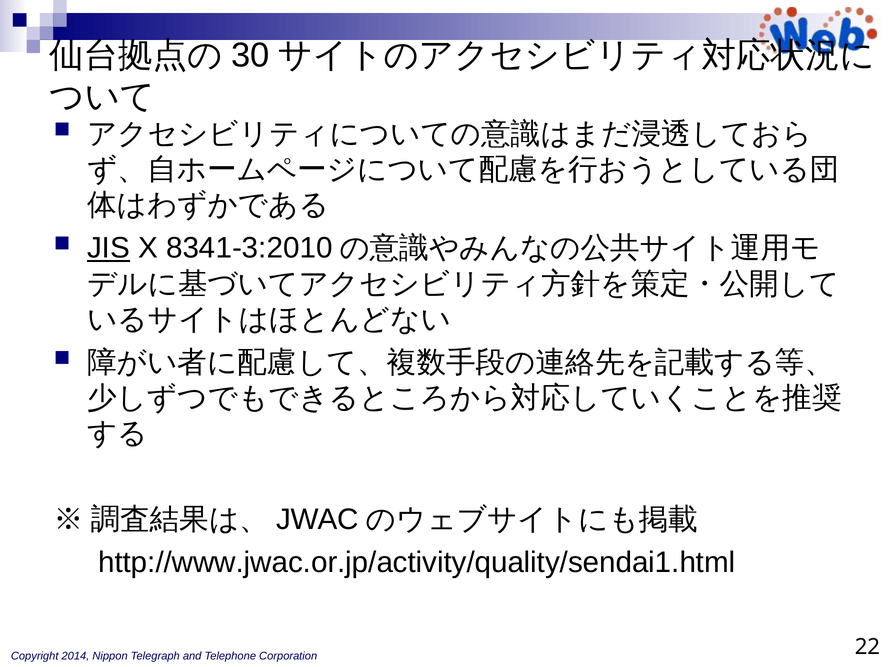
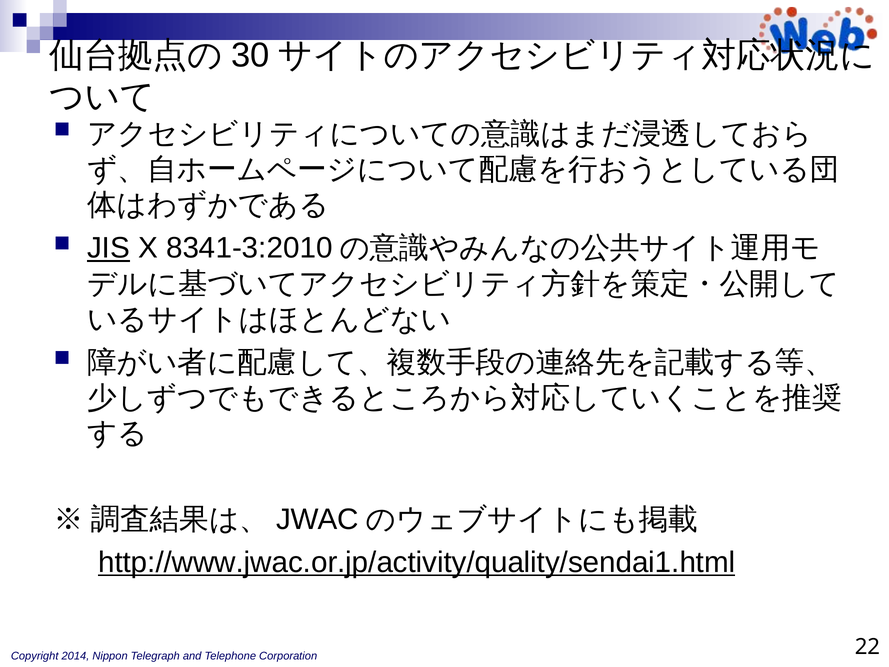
http://www.jwac.or.jp/activity/quality/sendai1.html underline: none -> present
